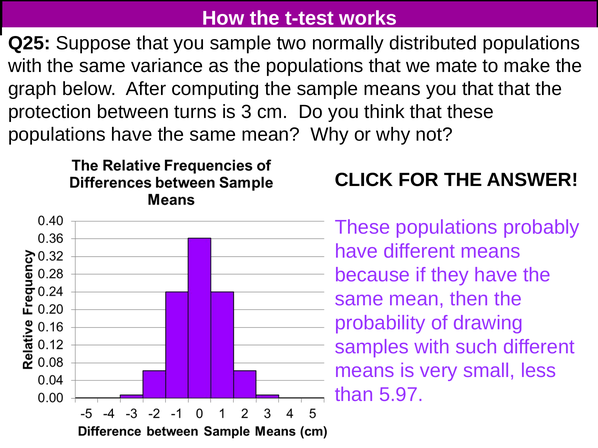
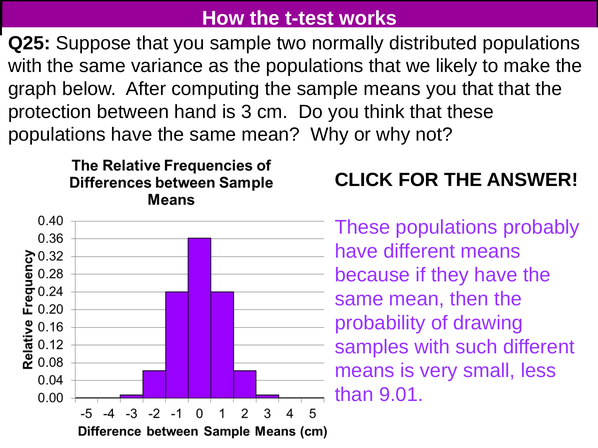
mate: mate -> likely
turns: turns -> hand
5.97: 5.97 -> 9.01
